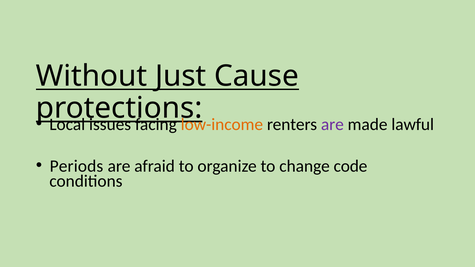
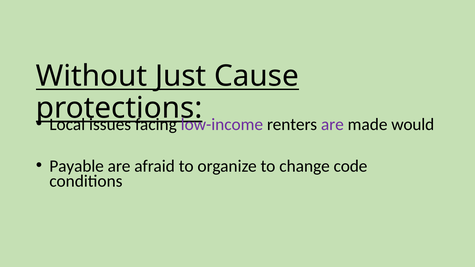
low-income colour: orange -> purple
lawful: lawful -> would
Periods: Periods -> Payable
